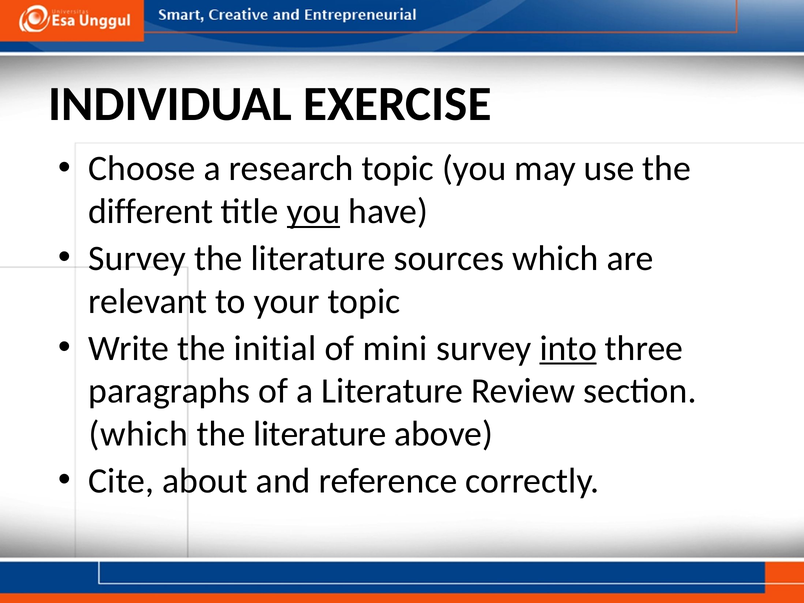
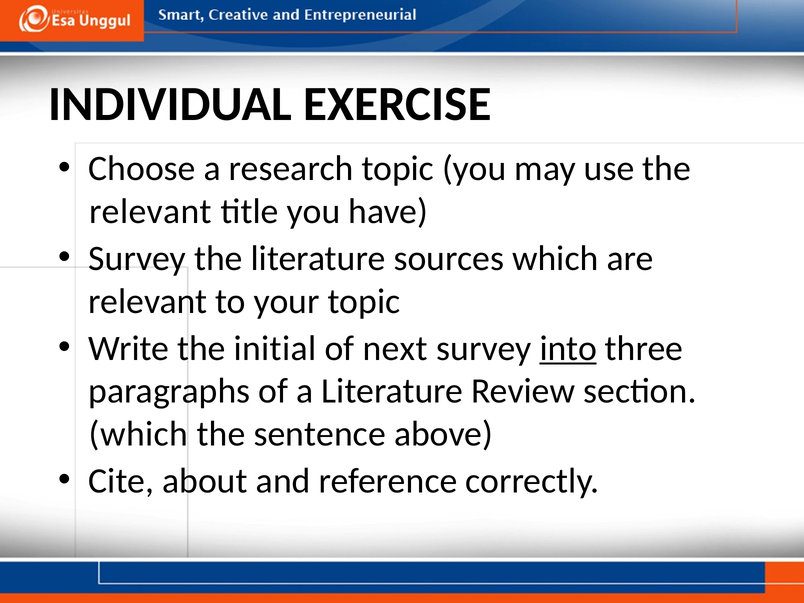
different at (151, 212): different -> relevant
you at (314, 212) underline: present -> none
mini: mini -> next
literature at (320, 434): literature -> sentence
